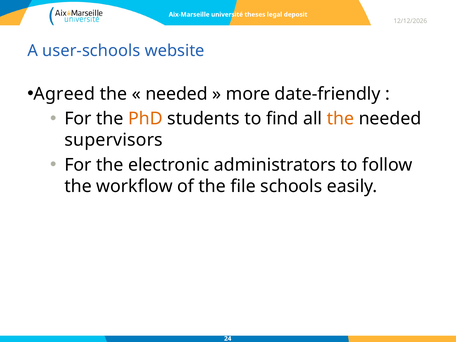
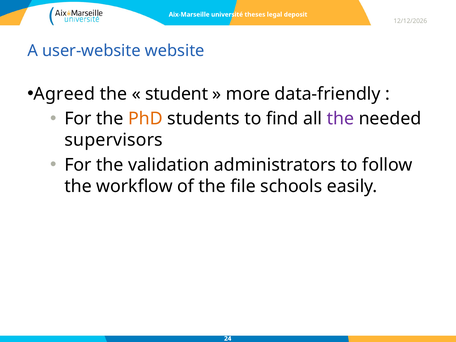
user-schools: user-schools -> user-website
needed at (177, 94): needed -> student
date-friendly: date-friendly -> data-friendly
the at (340, 119) colour: orange -> purple
electronic: electronic -> validation
